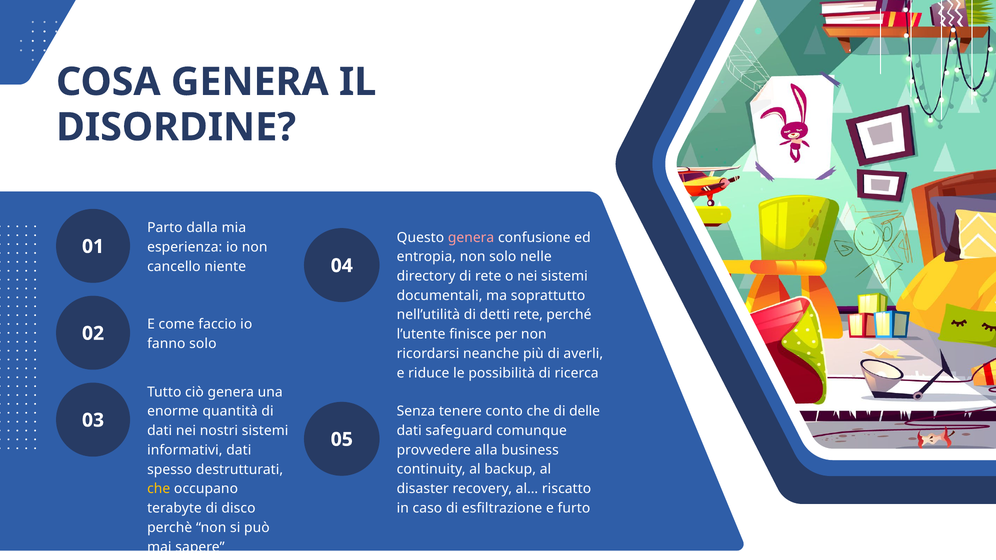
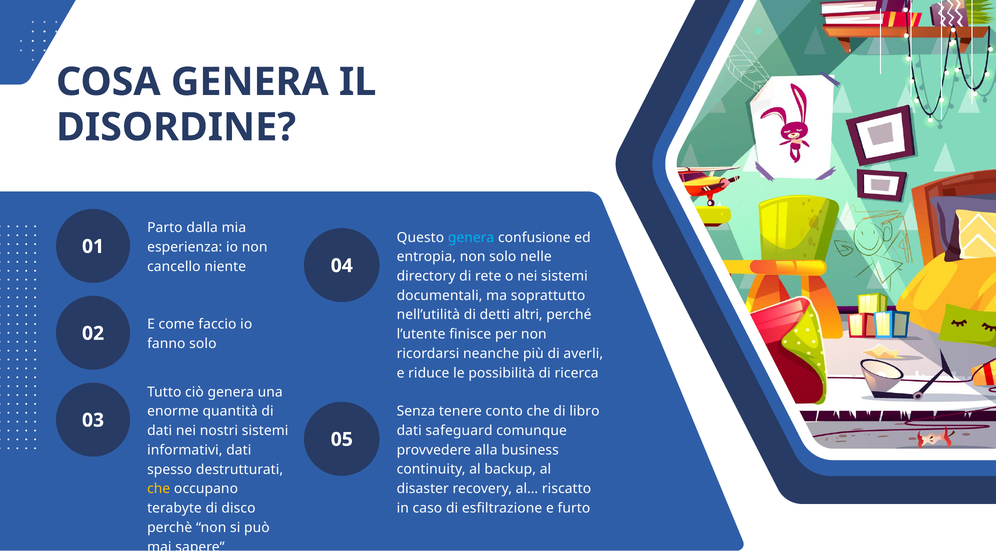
genera at (471, 238) colour: pink -> light blue
detti rete: rete -> altri
delle: delle -> libro
